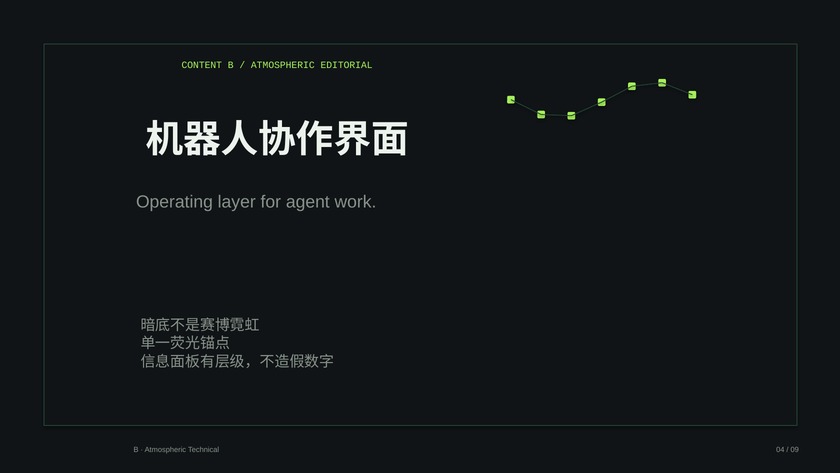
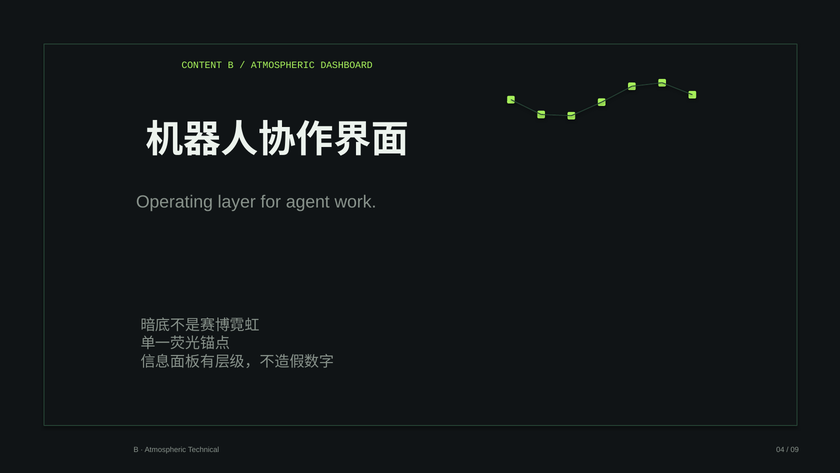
EDITORIAL: EDITORIAL -> DASHBOARD
